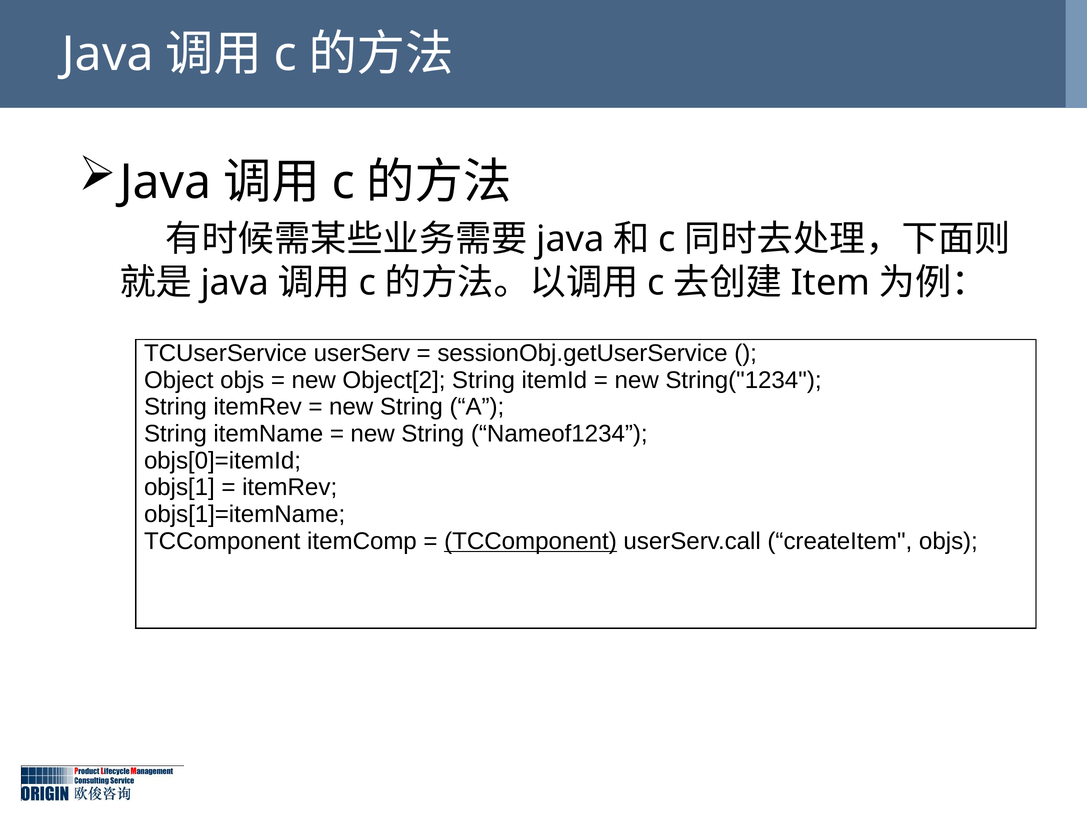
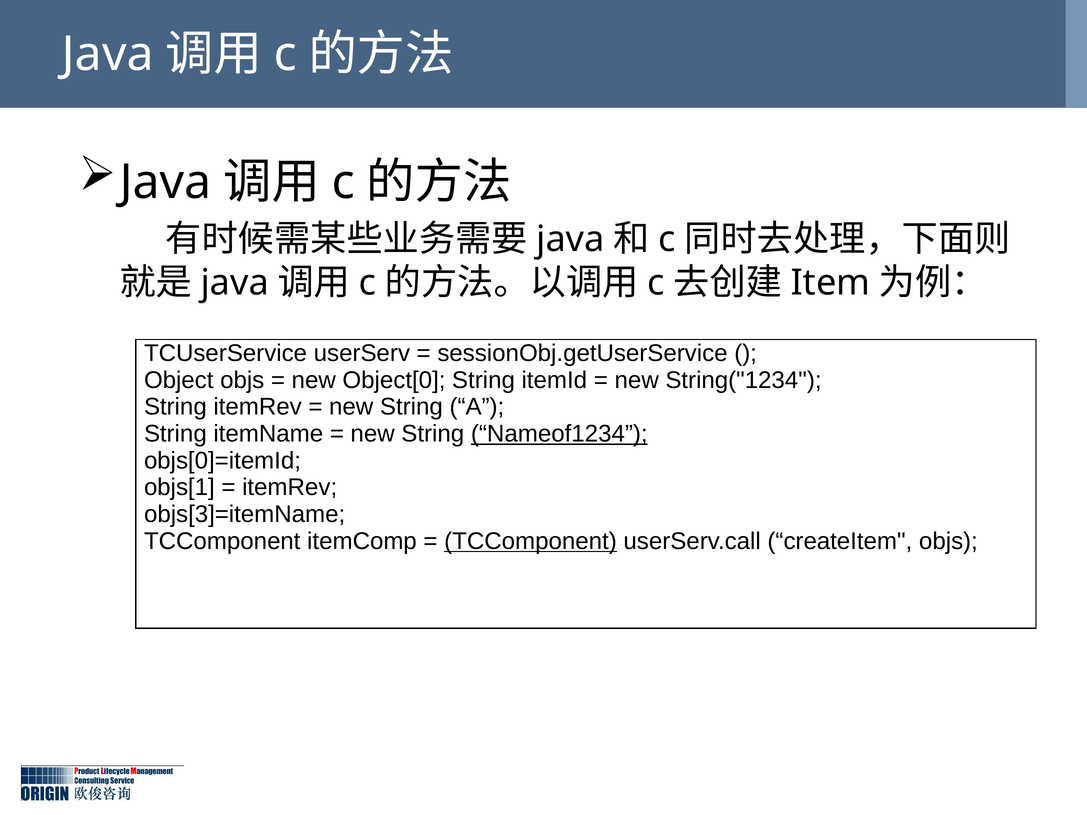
Object[2: Object[2 -> Object[0
Nameof1234 underline: none -> present
objs[1]=itemName: objs[1]=itemName -> objs[3]=itemName
